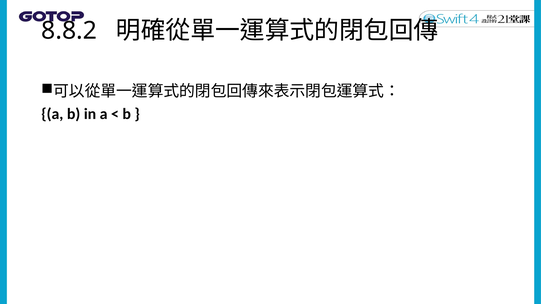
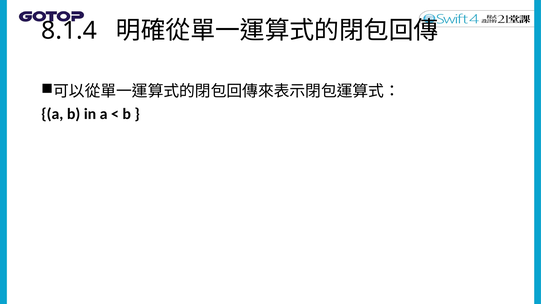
8.8.2: 8.8.2 -> 8.1.4
